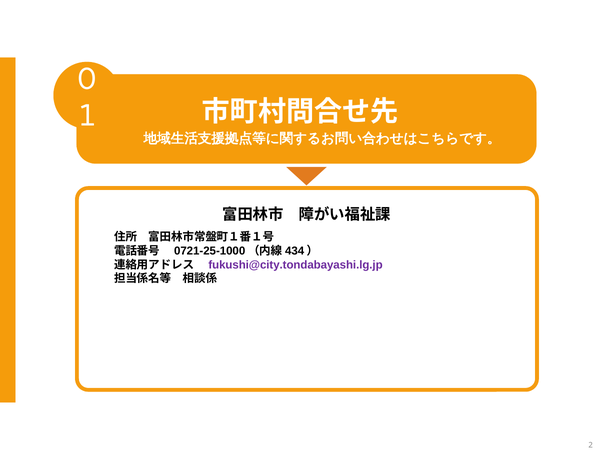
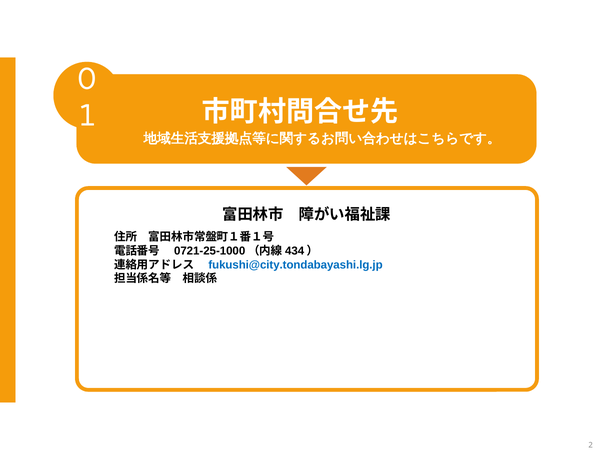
fukushi@city.tondabayashi.lg.jp colour: purple -> blue
